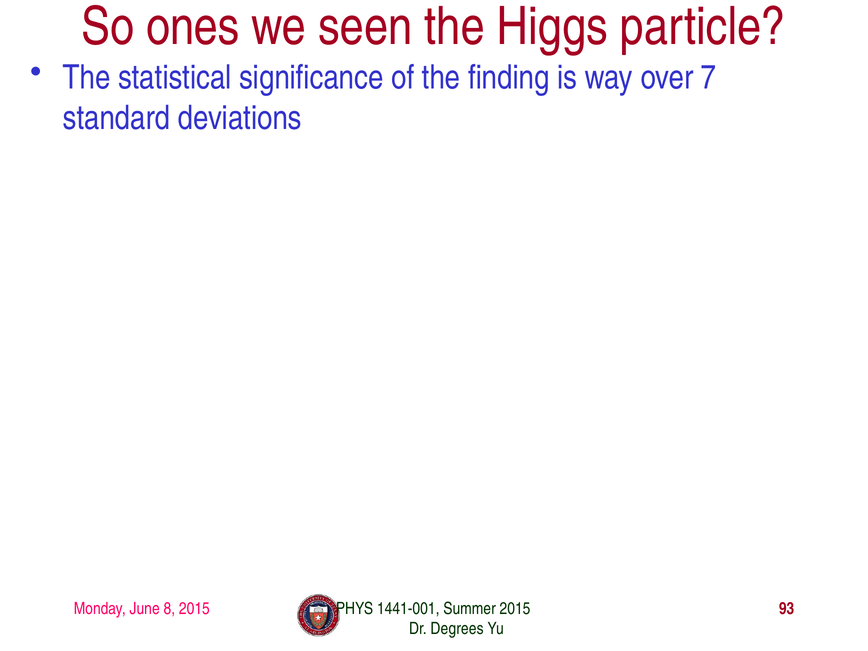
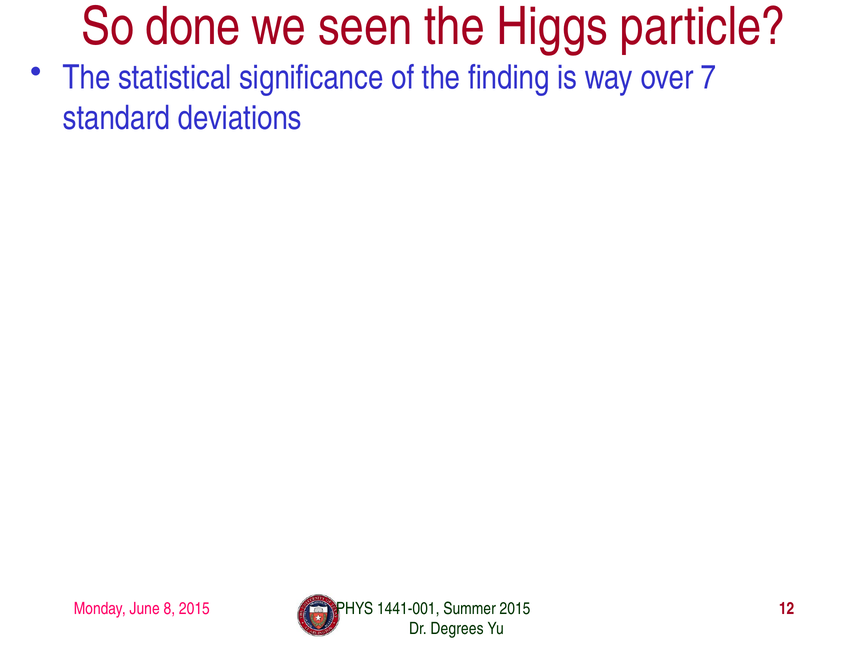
ones: ones -> done
93: 93 -> 12
